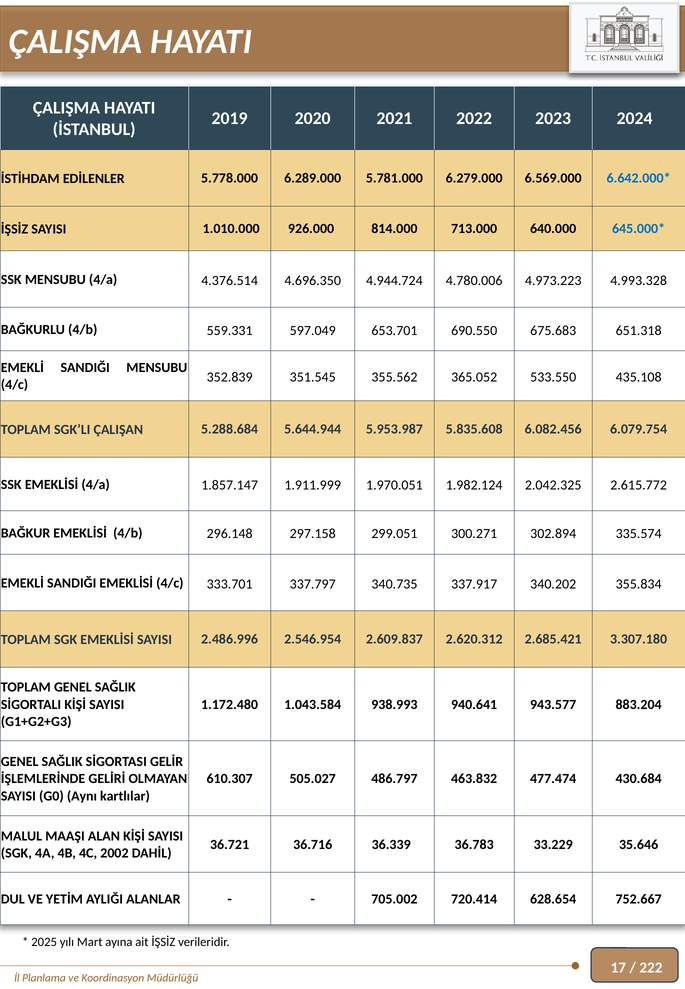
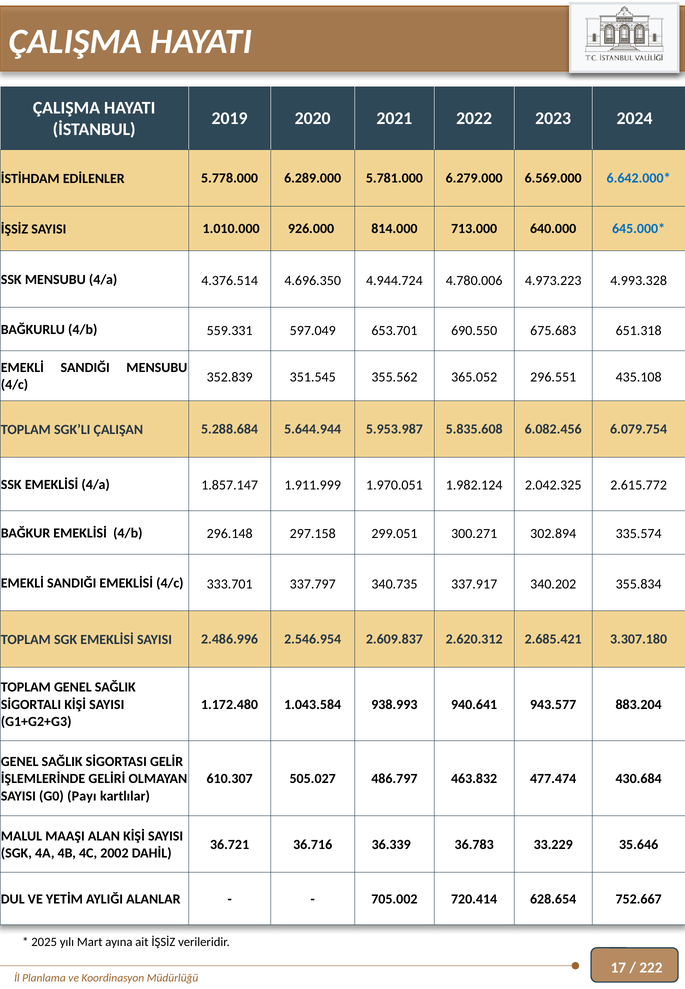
533.550: 533.550 -> 296.551
Aynı: Aynı -> Payı
